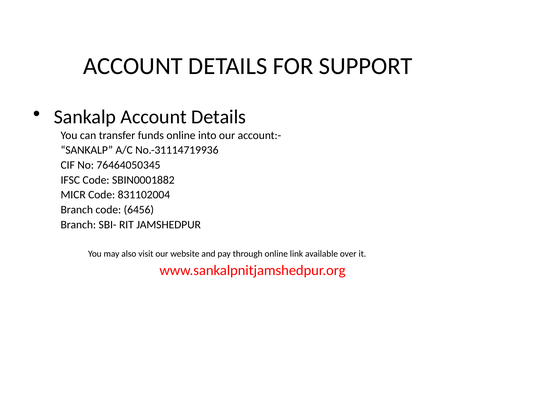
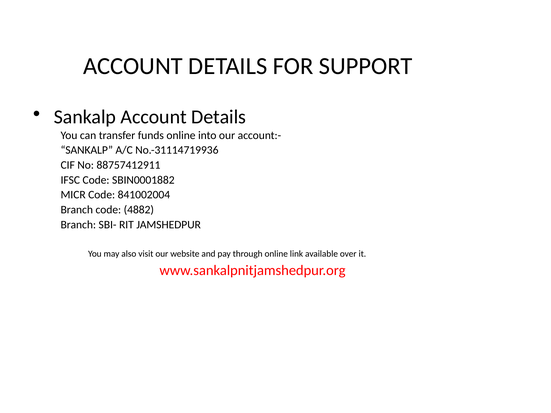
76464050345: 76464050345 -> 88757412911
831102004: 831102004 -> 841002004
6456: 6456 -> 4882
